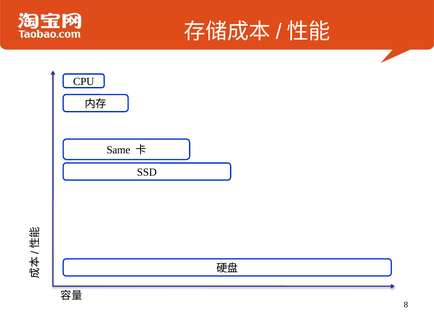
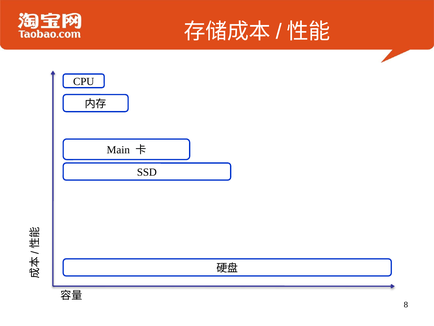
Same: Same -> Main
